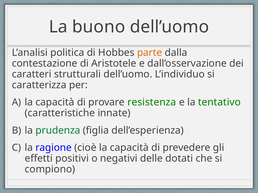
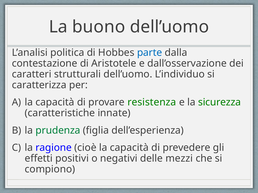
parte colour: orange -> blue
tentativo: tentativo -> sicurezza
dotati: dotati -> mezzi
